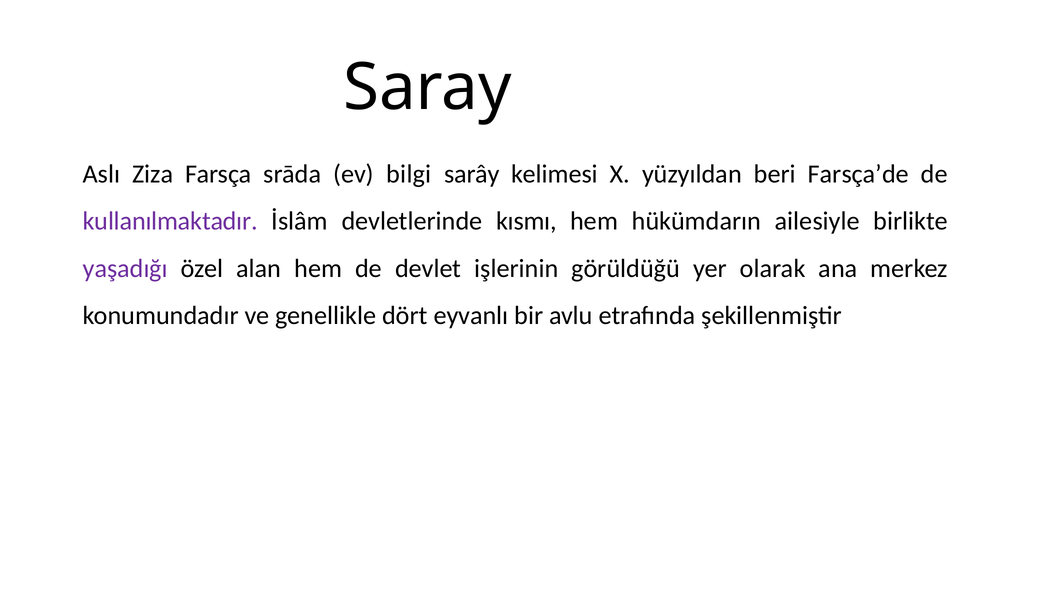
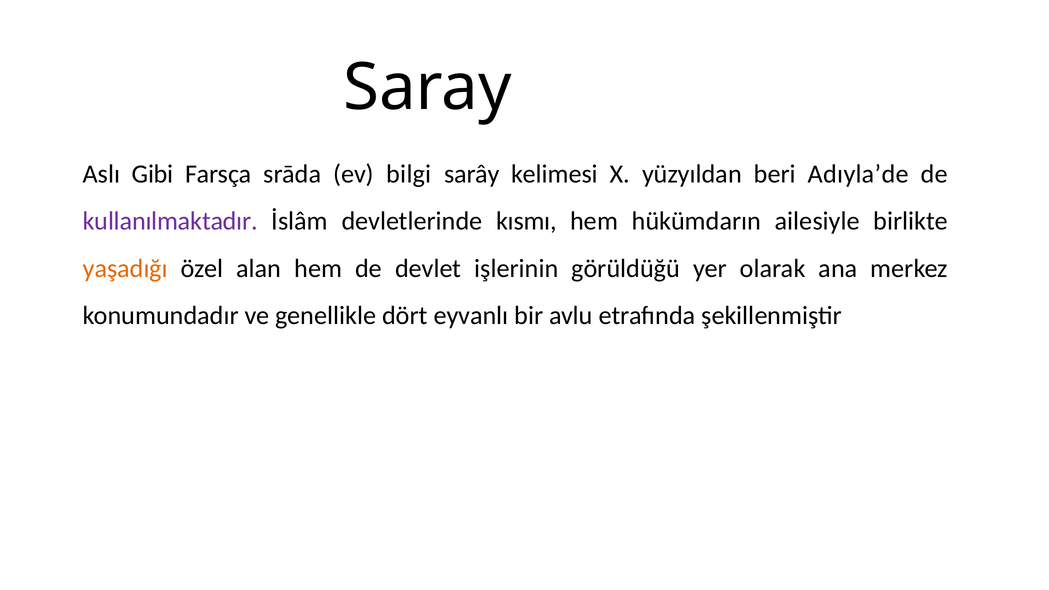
Ziza: Ziza -> Gibi
Farsça’de: Farsça’de -> Adıyla’de
yaşadığı colour: purple -> orange
